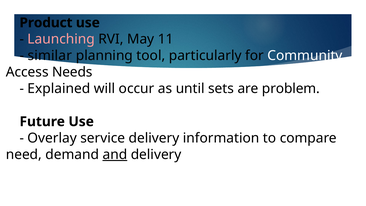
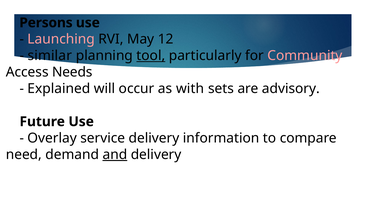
Product: Product -> Persons
11: 11 -> 12
tool underline: none -> present
Community colour: white -> pink
until: until -> with
problem: problem -> advisory
